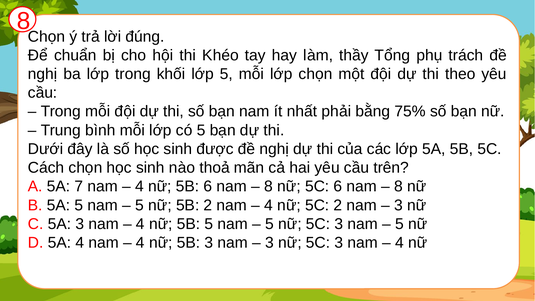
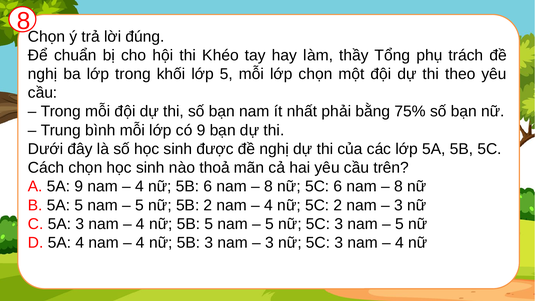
có 5: 5 -> 9
5A 7: 7 -> 9
